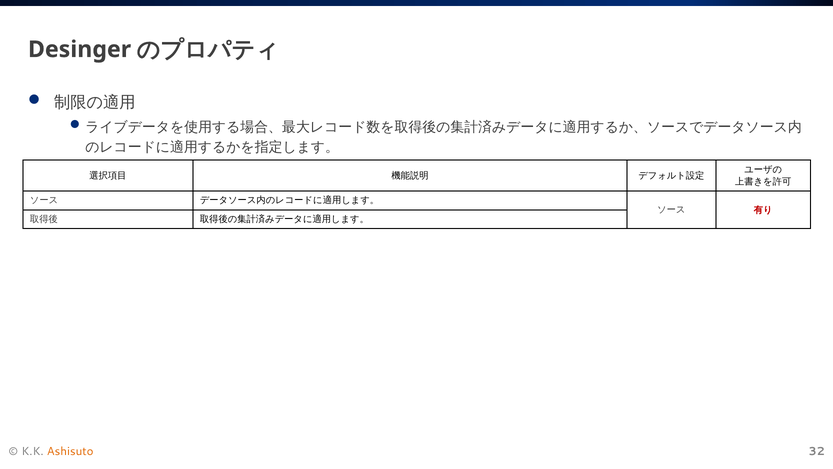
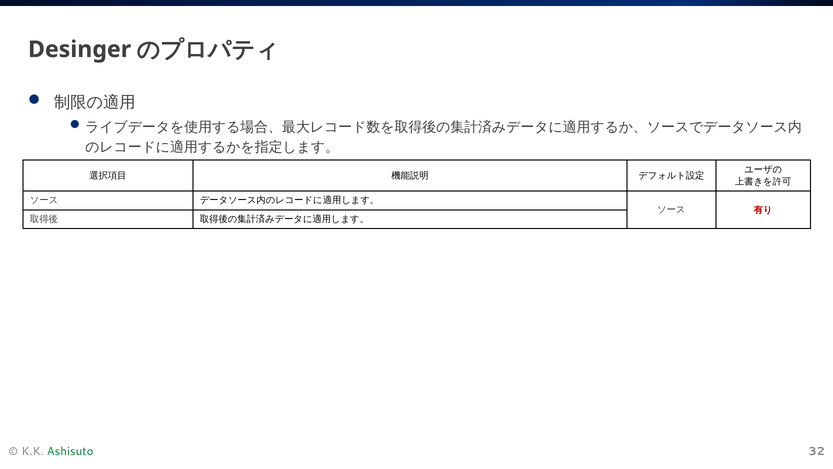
Ashisuto colour: orange -> green
